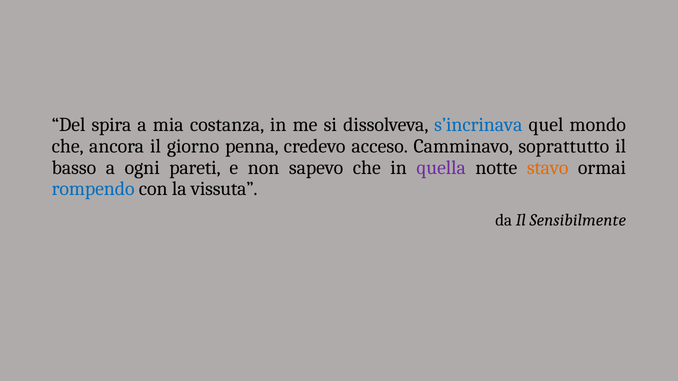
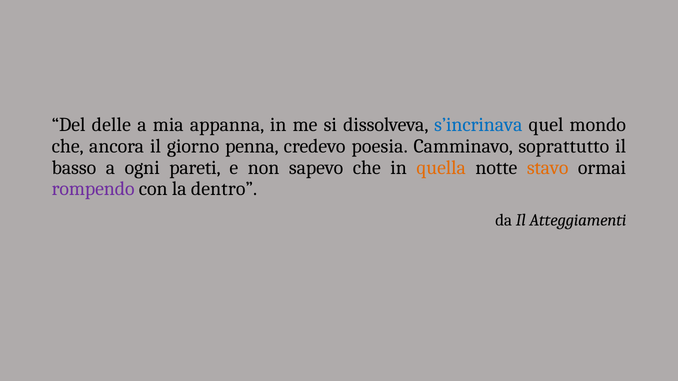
spira: spira -> delle
costanza: costanza -> appanna
acceso: acceso -> poesia
quella colour: purple -> orange
rompendo colour: blue -> purple
vissuta: vissuta -> dentro
Sensibilmente: Sensibilmente -> Atteggiamenti
